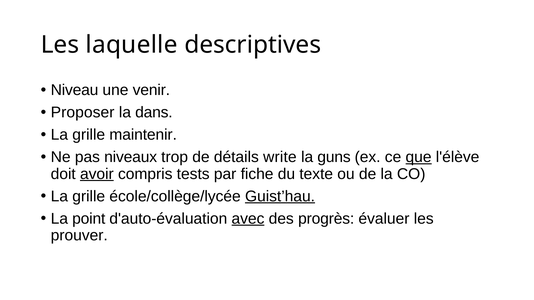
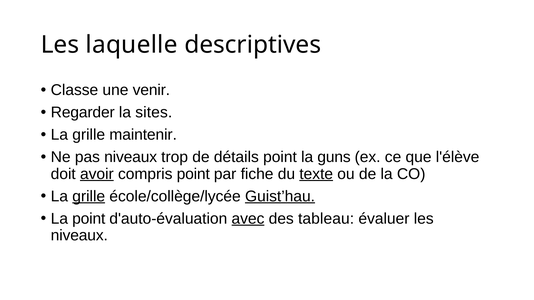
Niveau: Niveau -> Classe
Proposer: Proposer -> Regarder
dans: dans -> sites
détails write: write -> point
que underline: present -> none
compris tests: tests -> point
texte underline: none -> present
grille at (89, 196) underline: none -> present
progrès: progrès -> tableau
prouver at (79, 236): prouver -> niveaux
